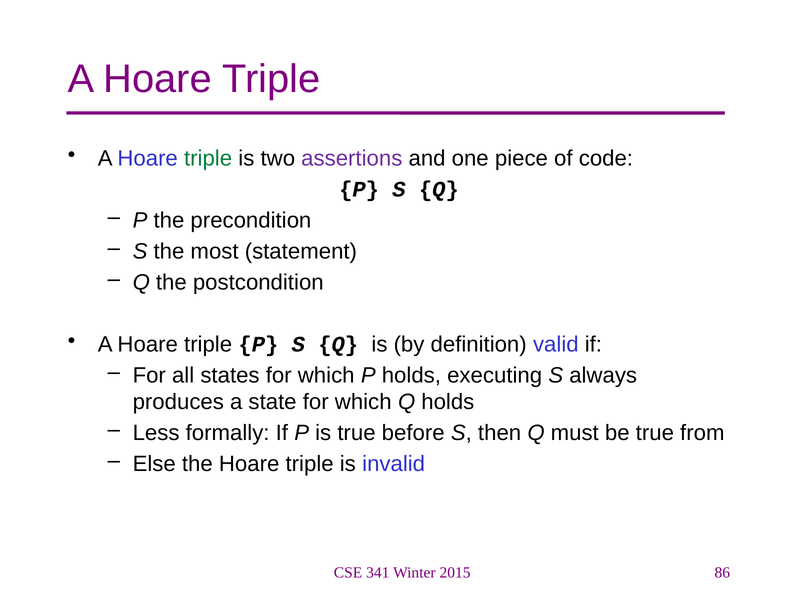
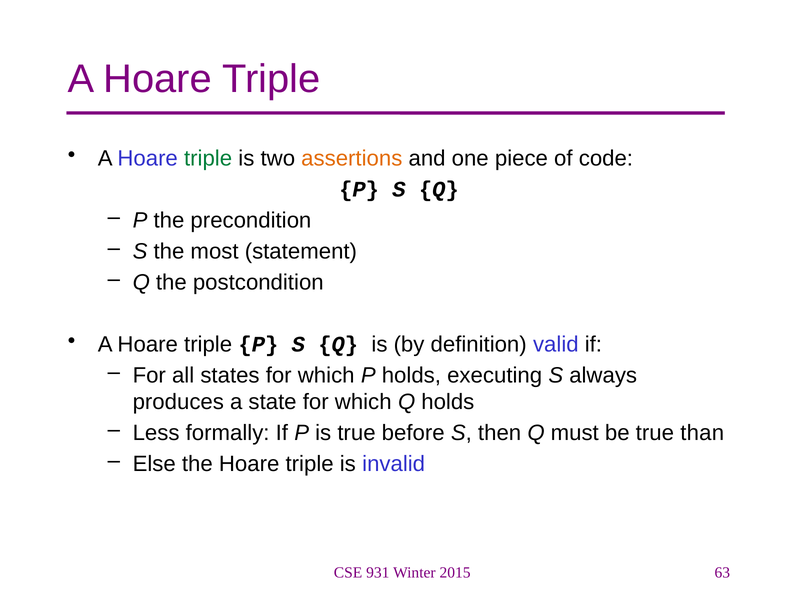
assertions colour: purple -> orange
from: from -> than
341: 341 -> 931
86: 86 -> 63
